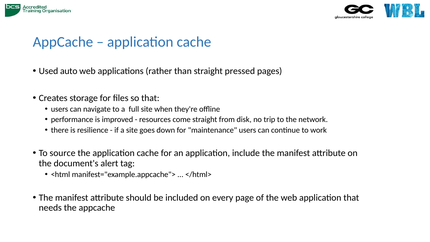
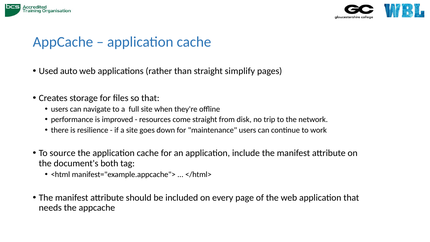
pressed: pressed -> simplify
alert: alert -> both
